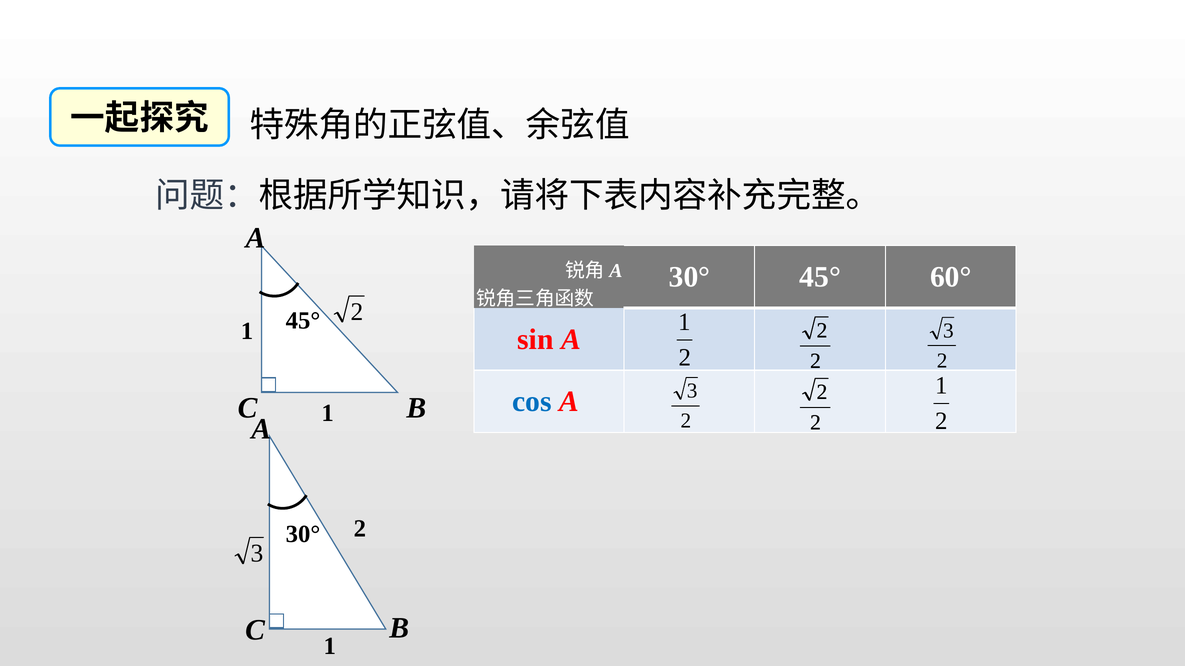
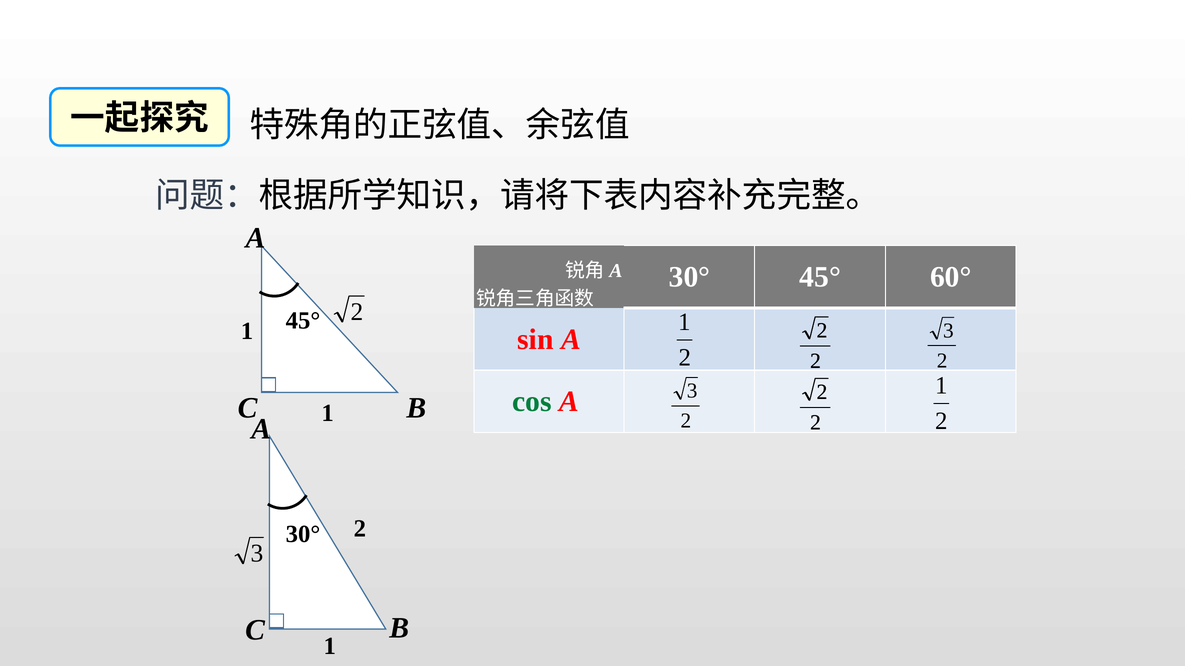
cos colour: blue -> green
